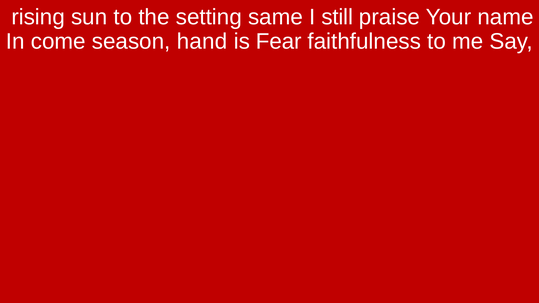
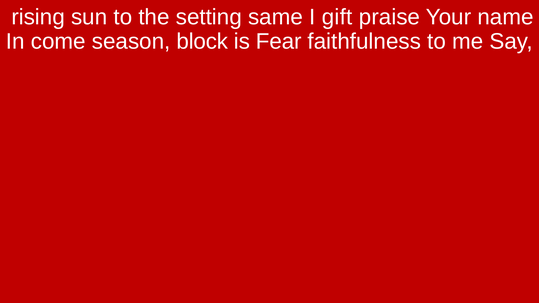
still: still -> gift
hand: hand -> block
